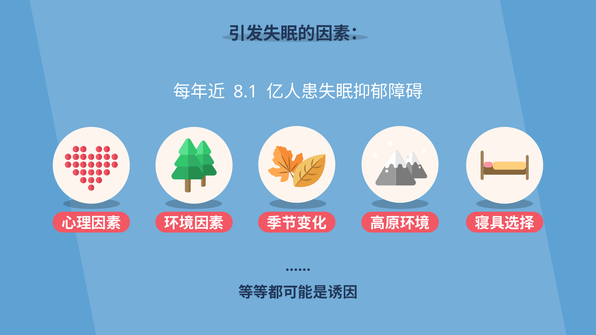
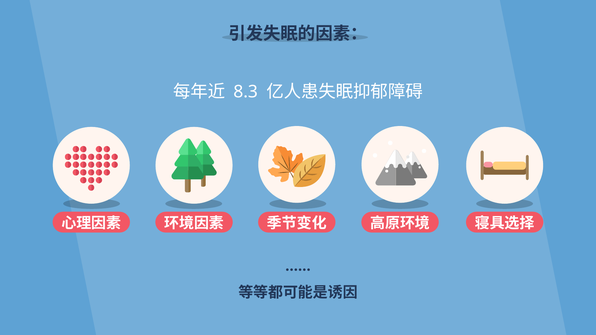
8.1: 8.1 -> 8.3
